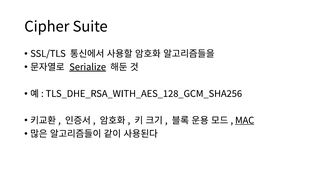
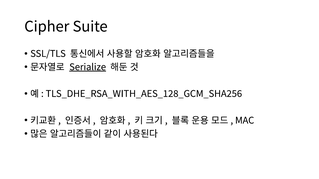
MAC underline: present -> none
